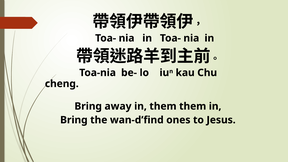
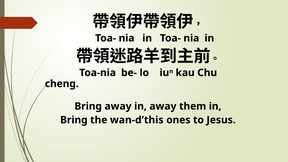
in them: them -> away
wan-d’find: wan-d’find -> wan-d’this
